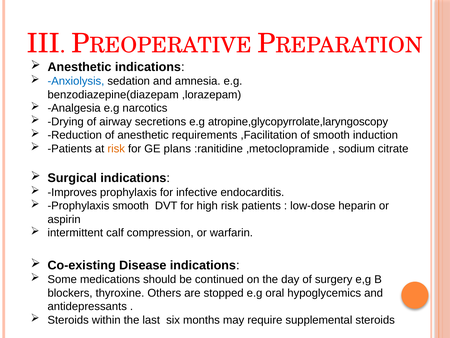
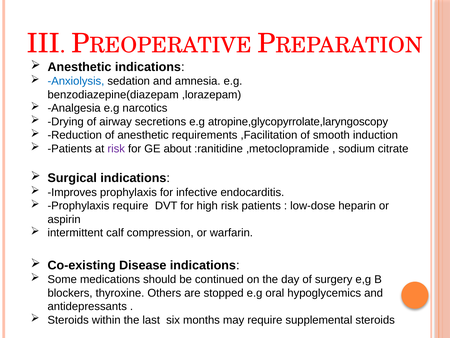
risk at (116, 149) colour: orange -> purple
plans: plans -> about
Prophylaxis smooth: smooth -> require
